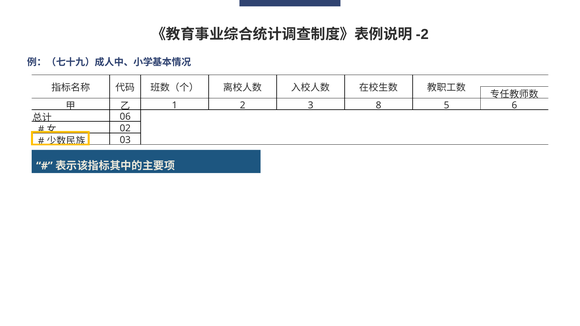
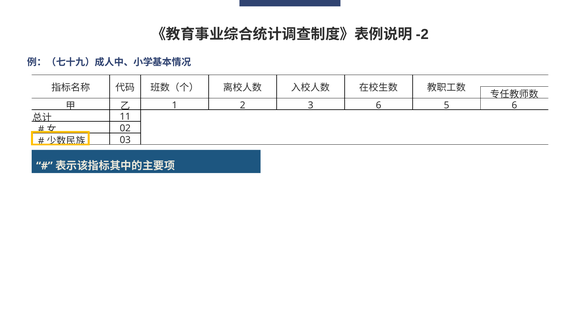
3 8: 8 -> 6
06: 06 -> 11
